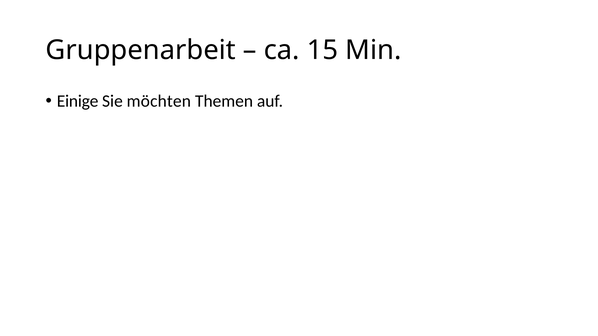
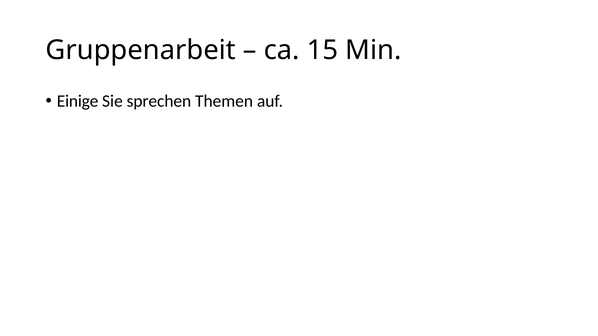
möchten: möchten -> sprechen
